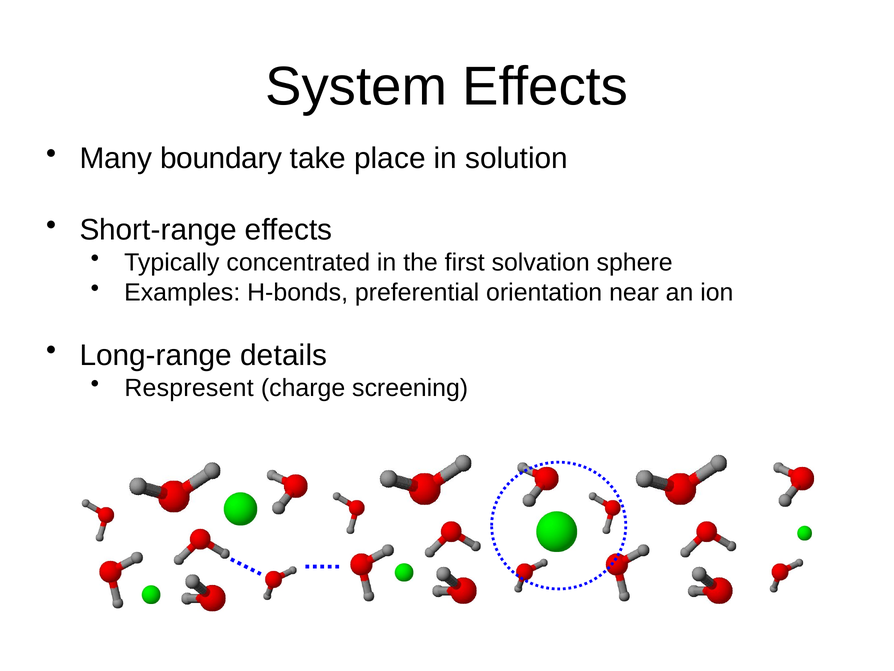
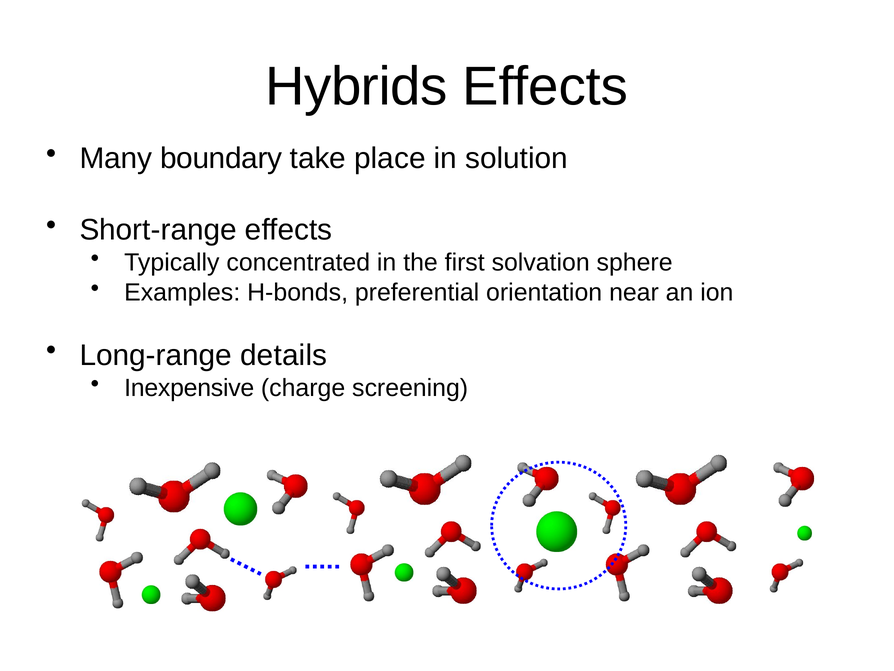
System: System -> Hybrids
Respresent: Respresent -> Inexpensive
